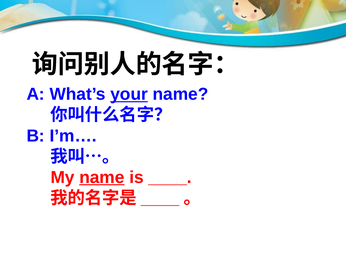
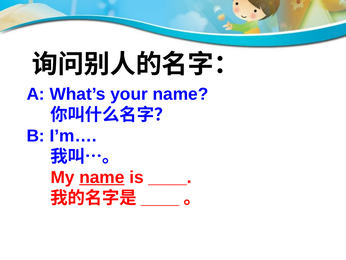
your underline: present -> none
